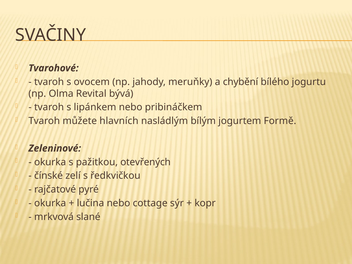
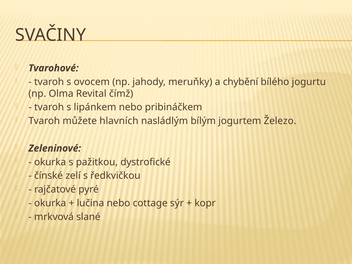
bývá: bývá -> čímž
Formě: Formě -> Železo
otevřených: otevřených -> dystrofické
